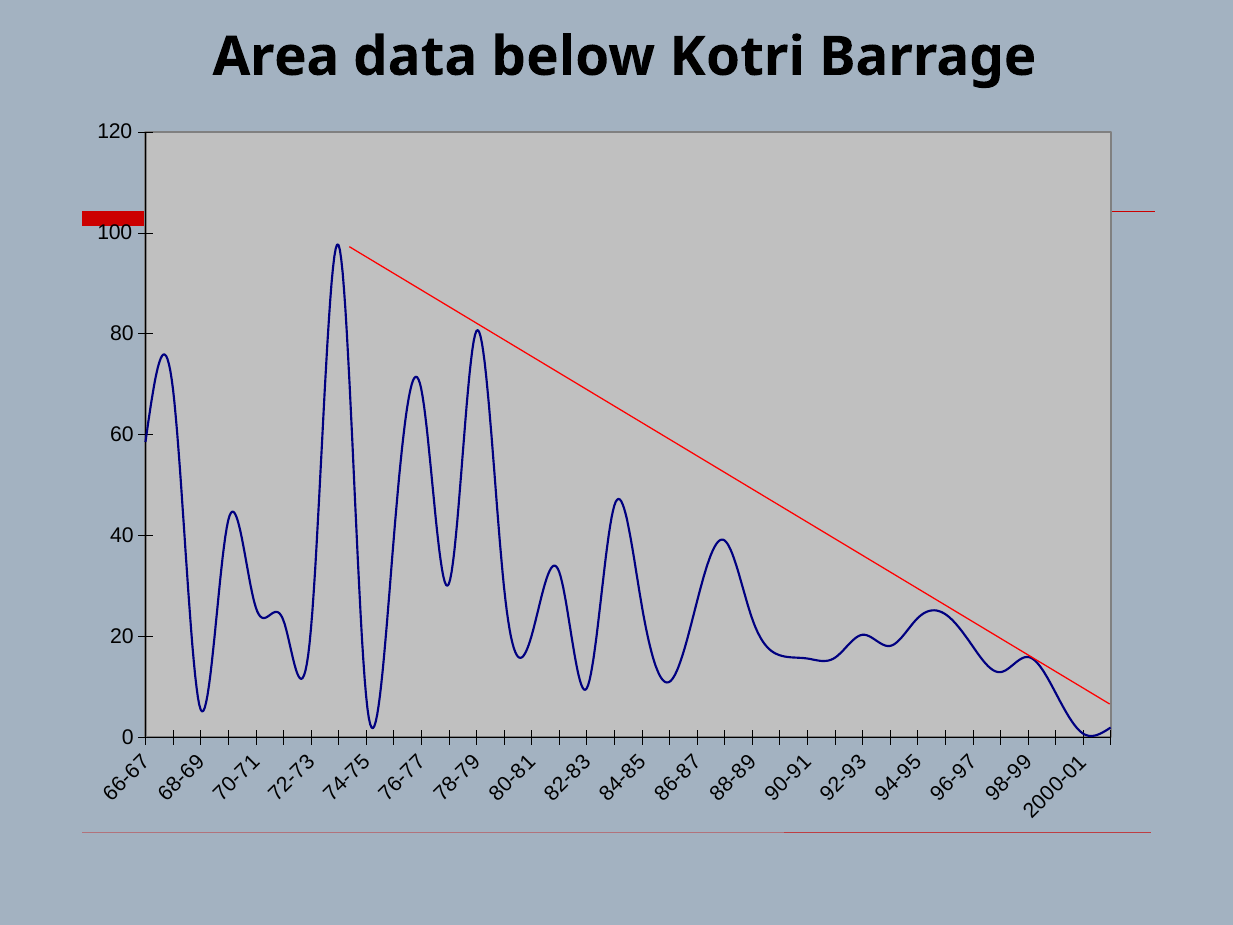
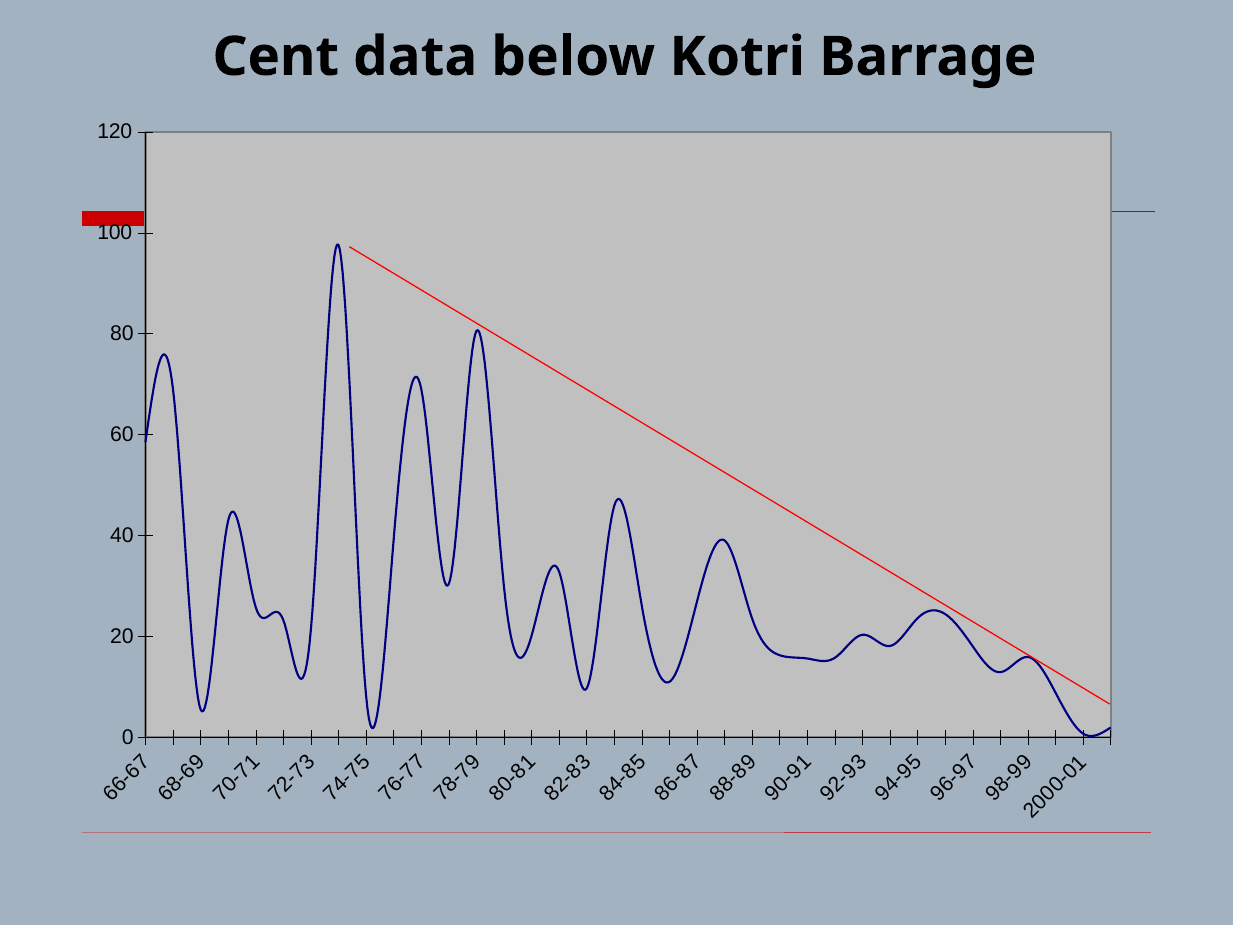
Area: Area -> Cent
